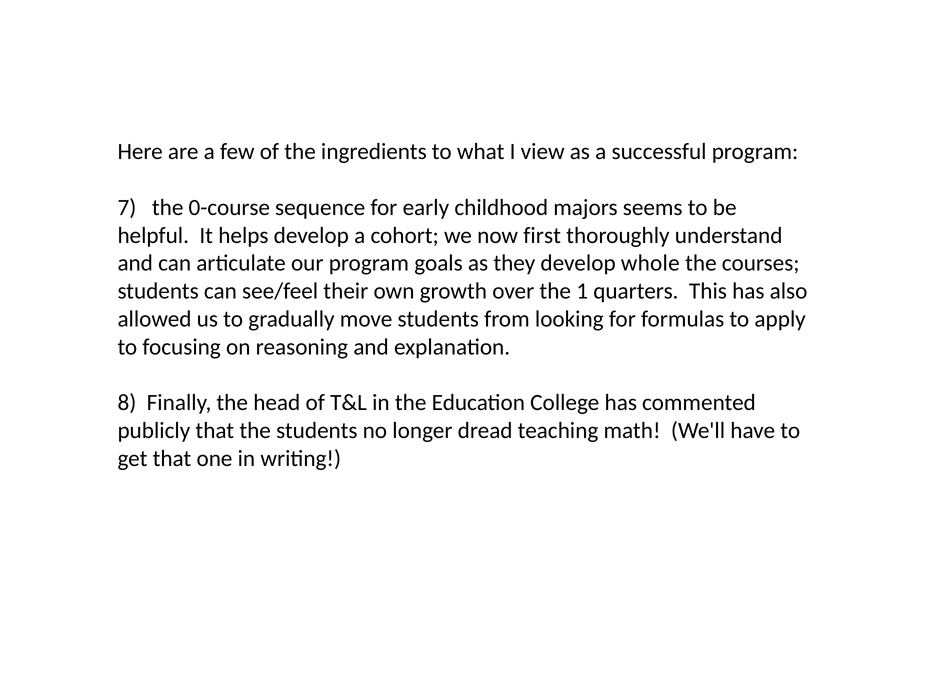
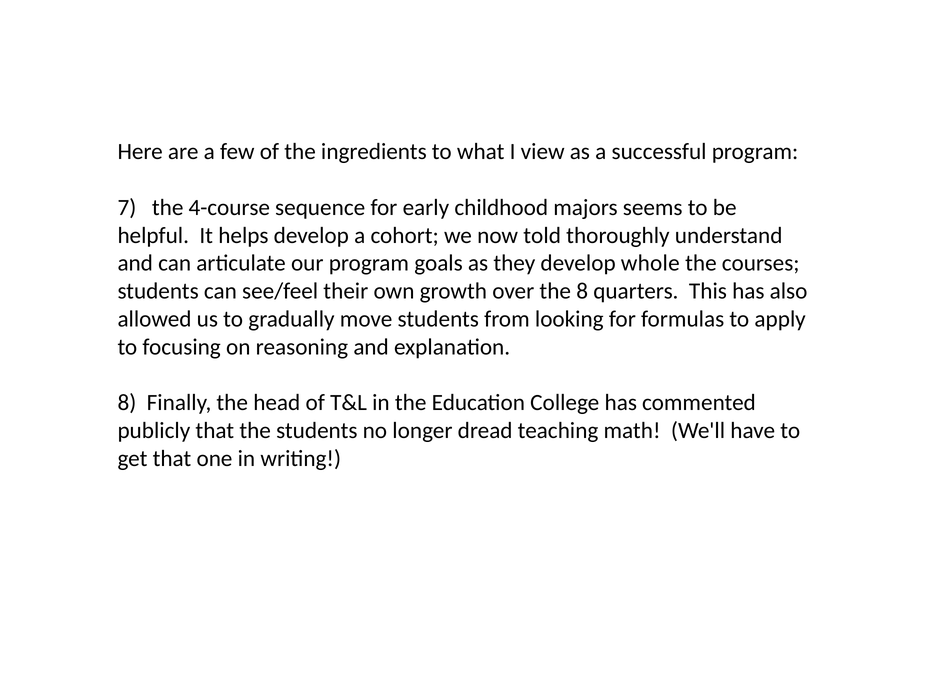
0-course: 0-course -> 4-course
first: first -> told
the 1: 1 -> 8
